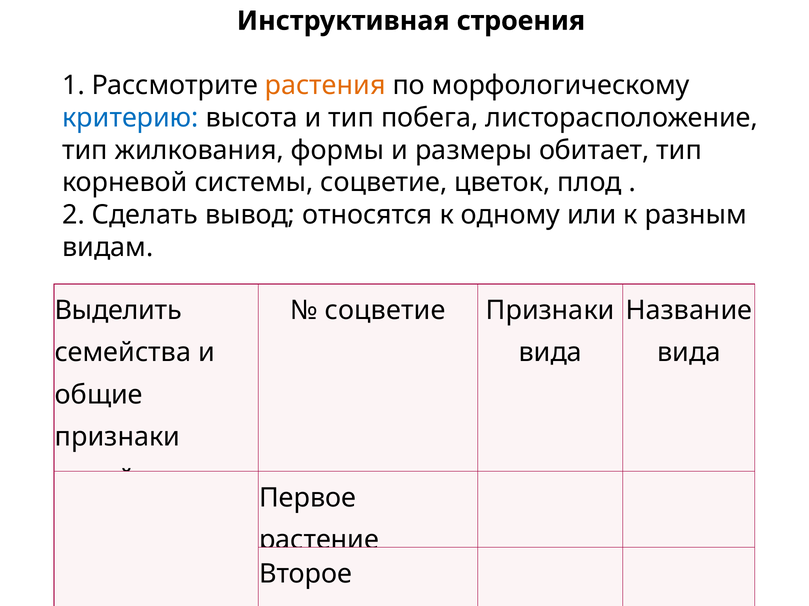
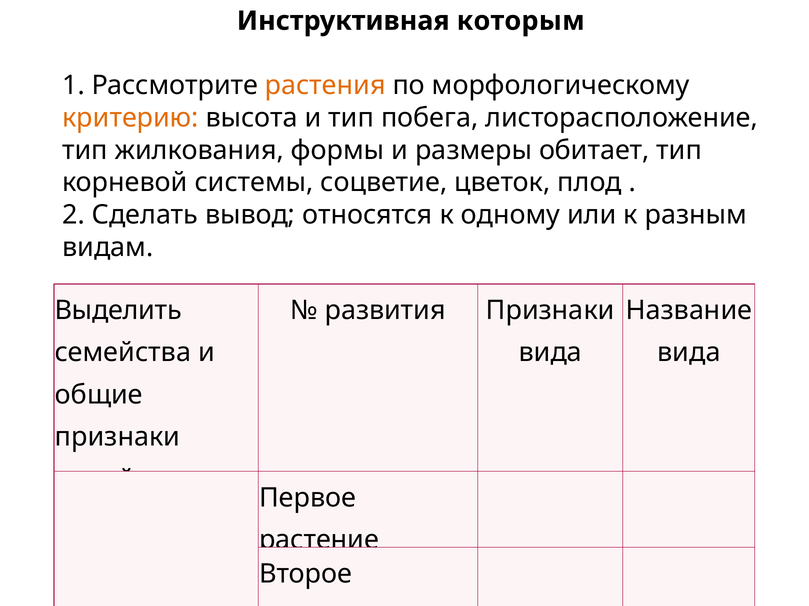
строения: строения -> которым
критерию colour: blue -> orange
соцветие at (385, 311): соцветие -> развития
